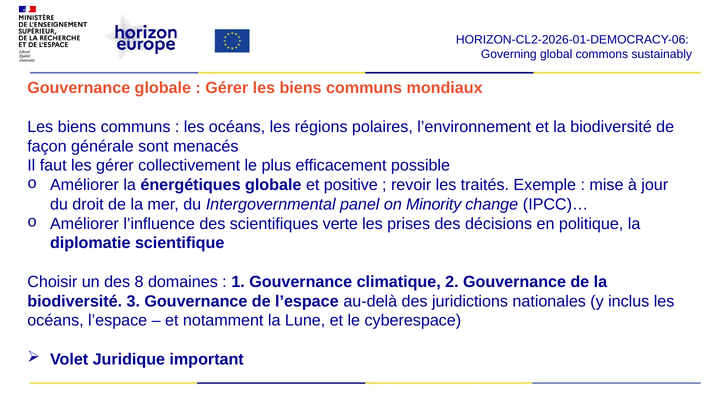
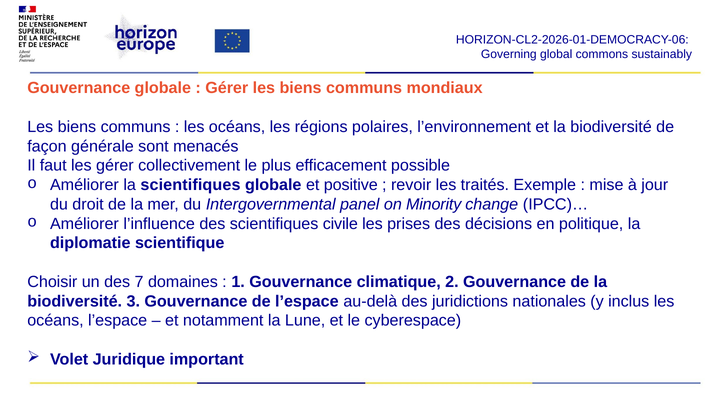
la énergétiques: énergétiques -> scientifiques
verte: verte -> civile
8: 8 -> 7
